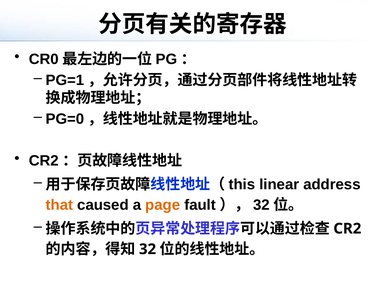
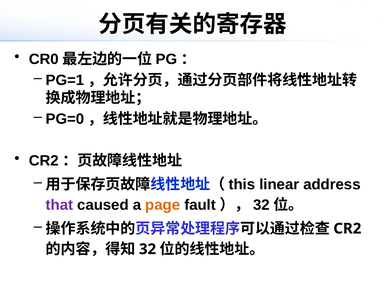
that colour: orange -> purple
